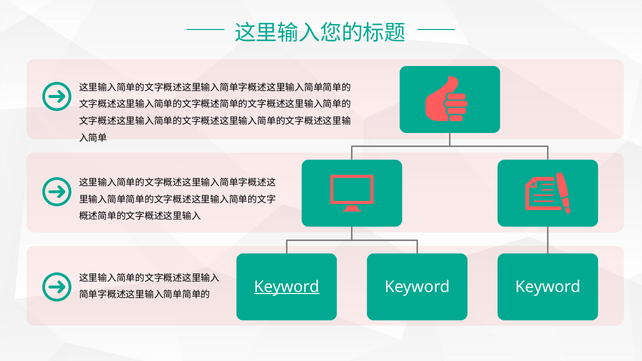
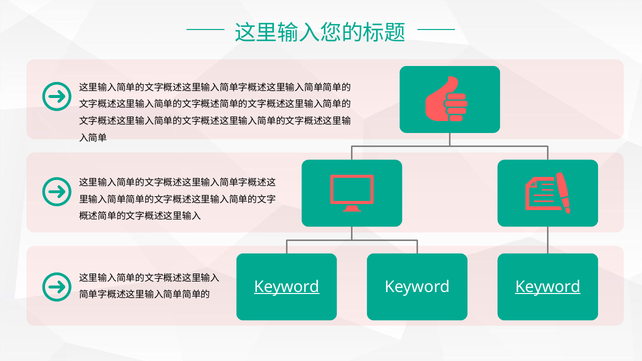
Keyword at (548, 287) underline: none -> present
